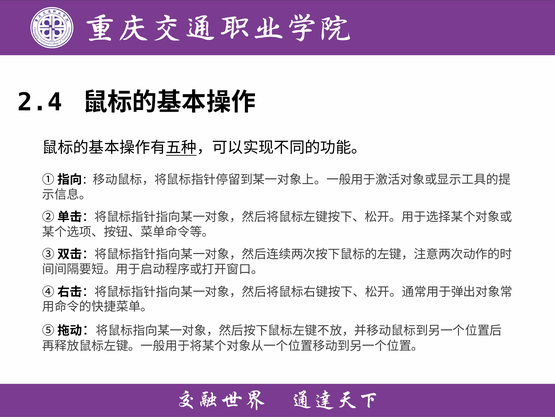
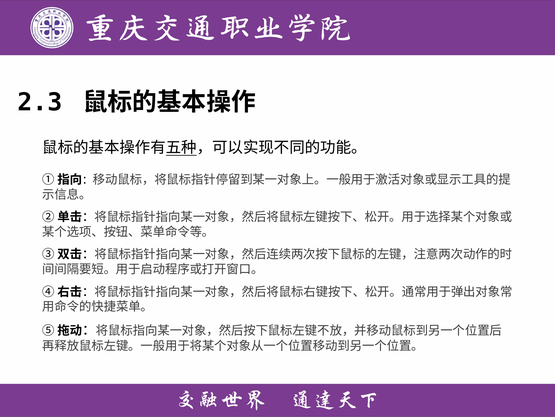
2.4: 2.4 -> 2.3
